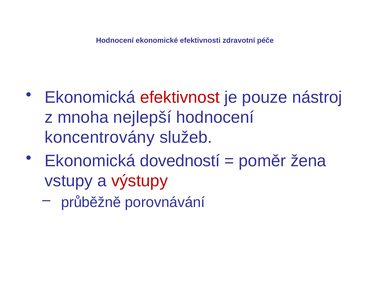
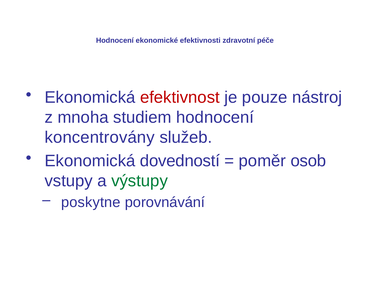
nejlepší: nejlepší -> studiem
žena: žena -> osob
výstupy colour: red -> green
průběžně: průběžně -> poskytne
